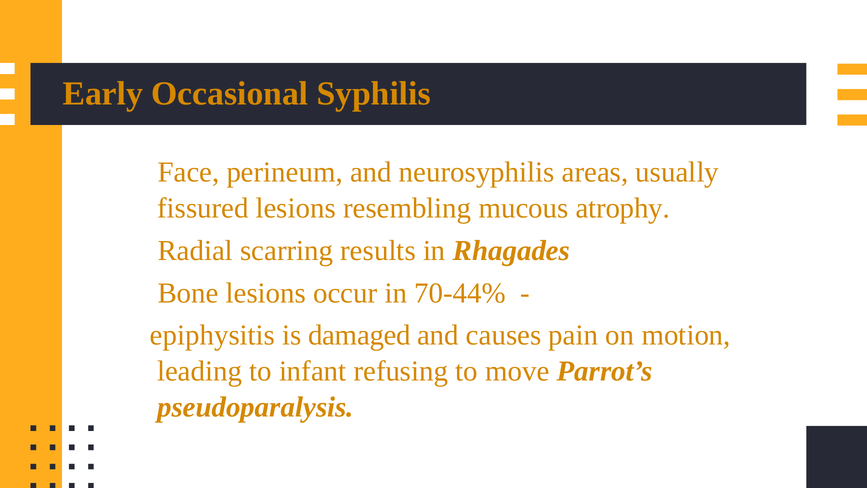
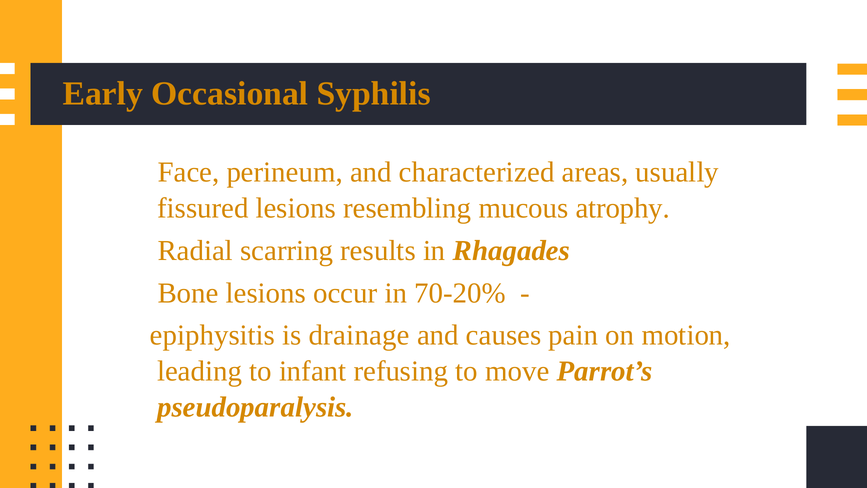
neurosyphilis: neurosyphilis -> characterized
70-44%: 70-44% -> 70-20%
damaged: damaged -> drainage
